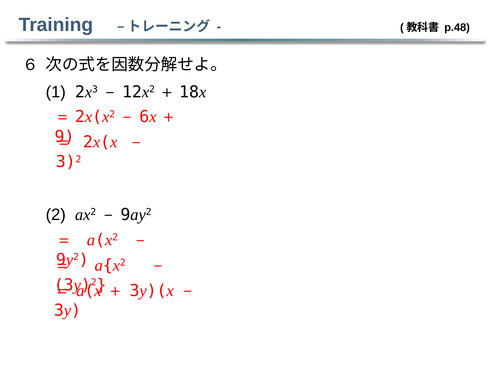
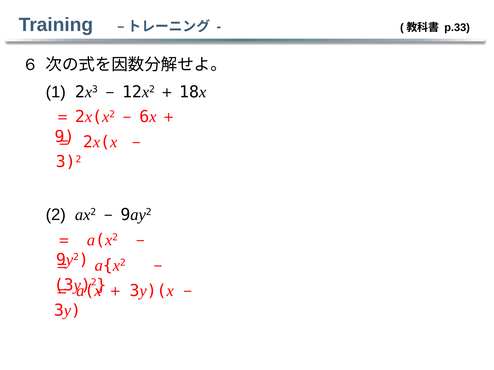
p.48: p.48 -> p.33
